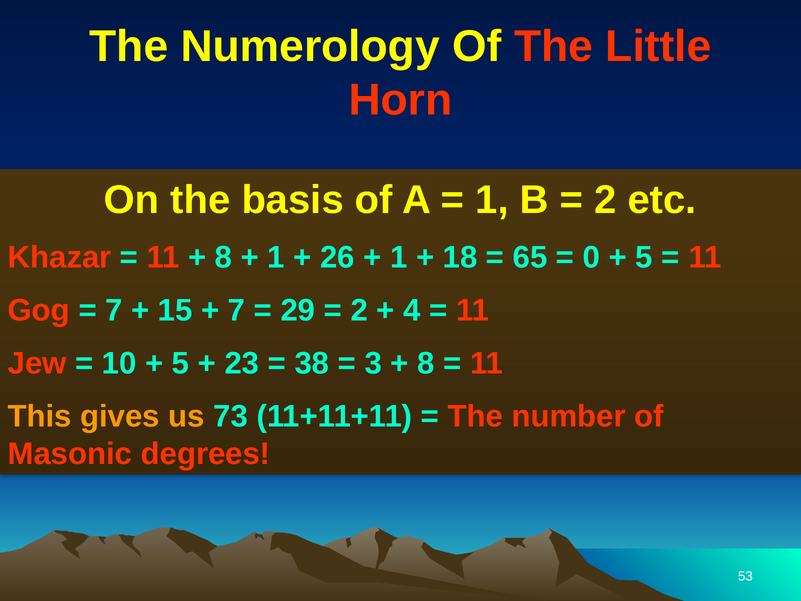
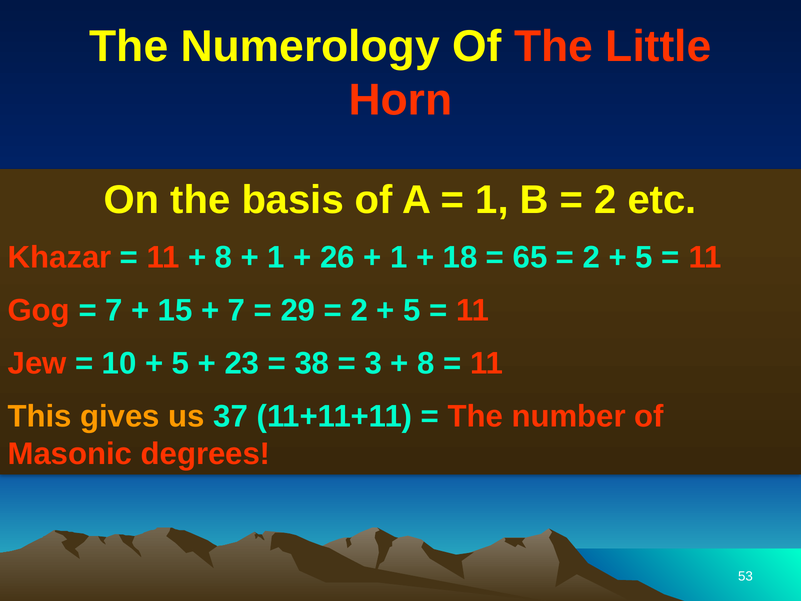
0 at (591, 257): 0 -> 2
4 at (412, 310): 4 -> 5
73: 73 -> 37
